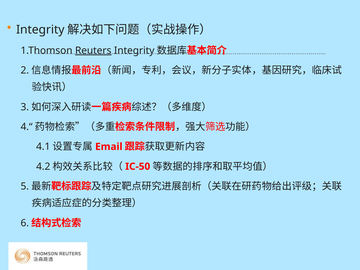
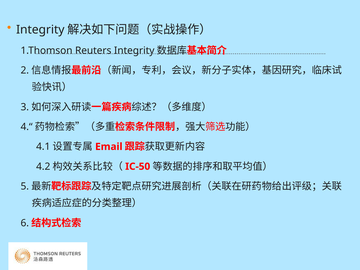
Reuters underline: present -> none
